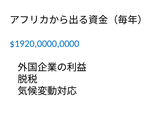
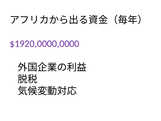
$1920,0000,0000 colour: blue -> purple
